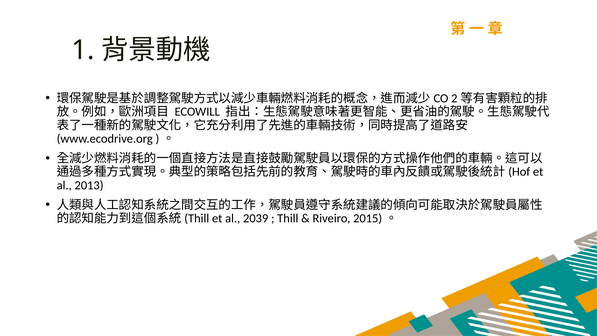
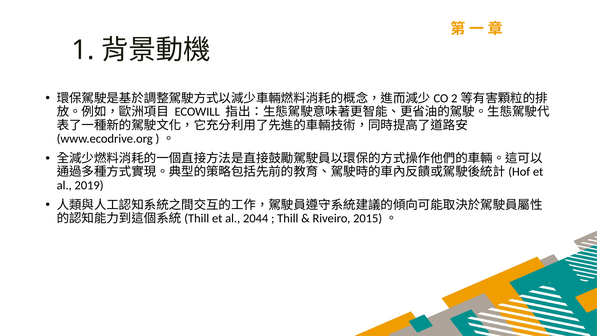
2013: 2013 -> 2019
2039: 2039 -> 2044
